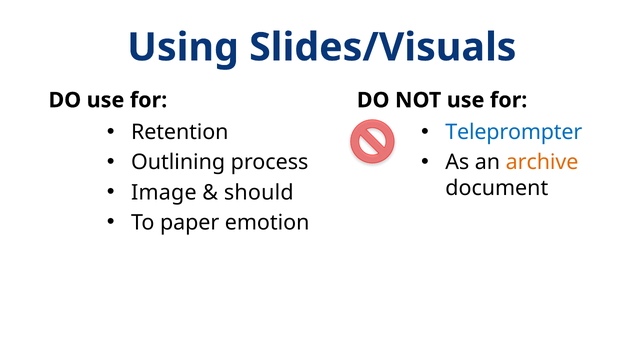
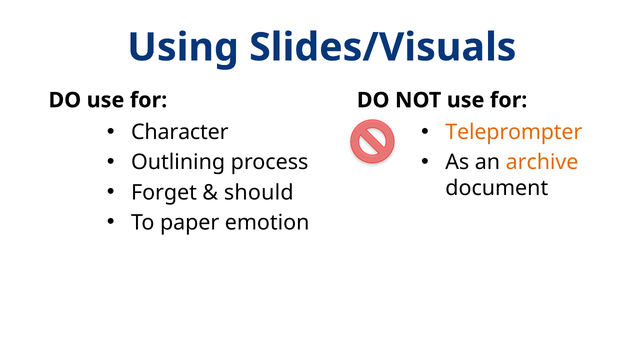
Retention: Retention -> Character
Teleprompter colour: blue -> orange
Image: Image -> Forget
